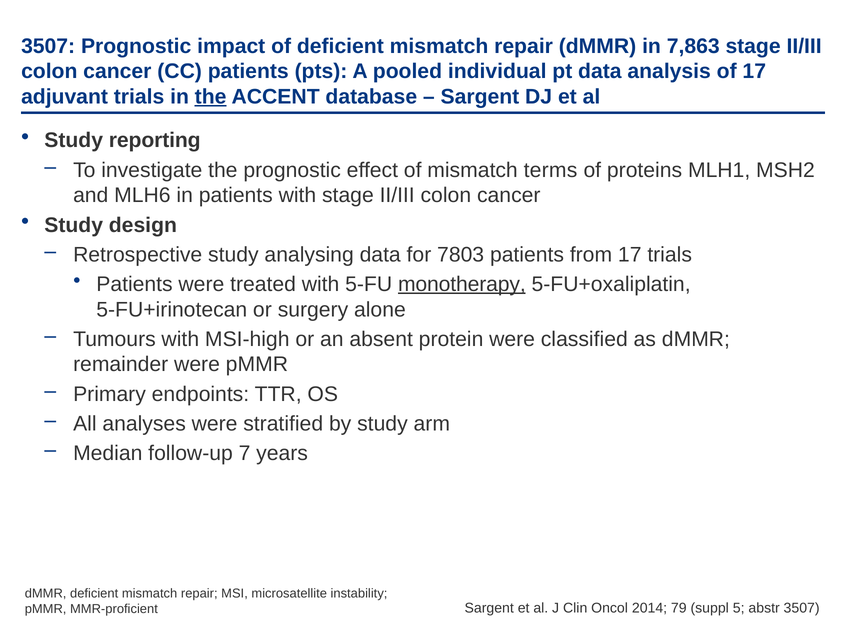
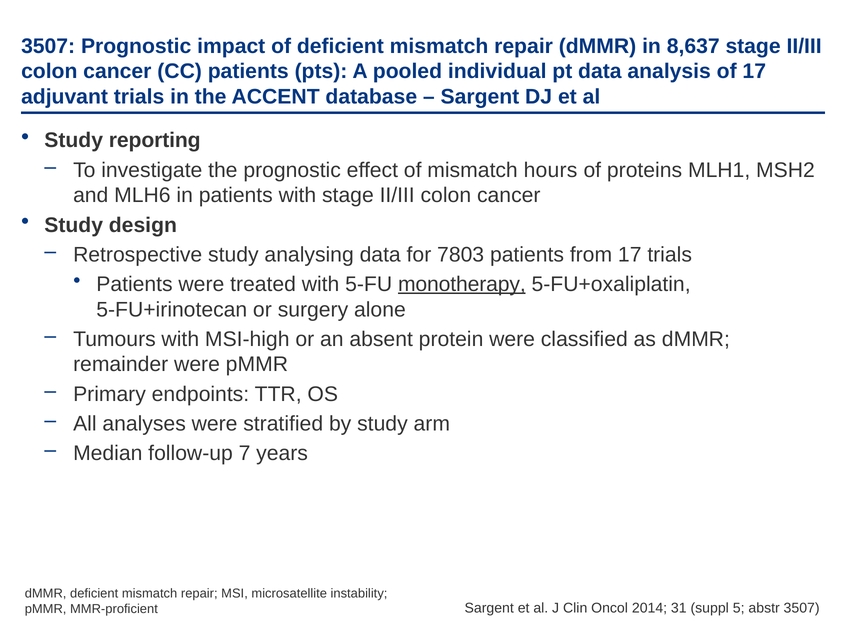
7,863: 7,863 -> 8,637
the at (211, 97) underline: present -> none
terms: terms -> hours
79: 79 -> 31
